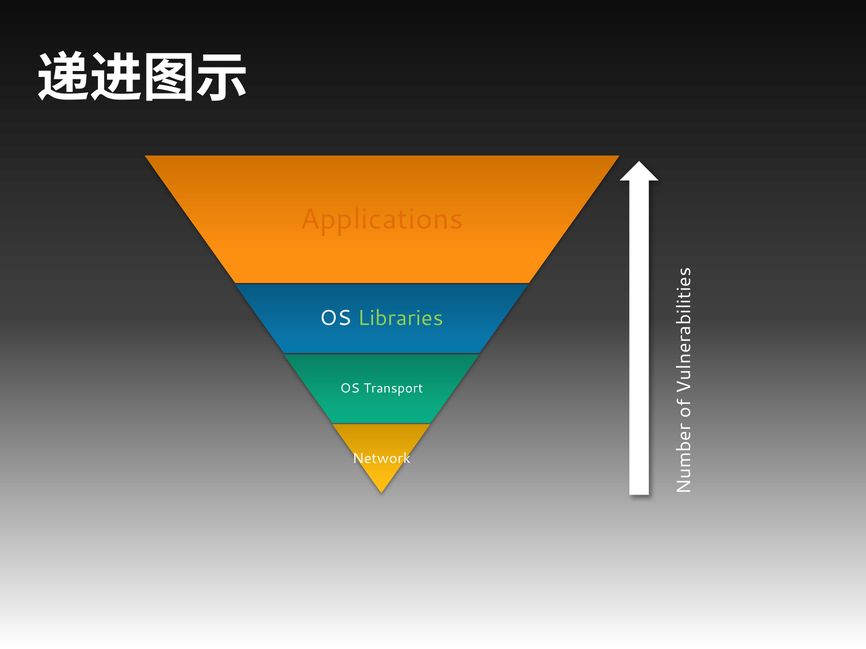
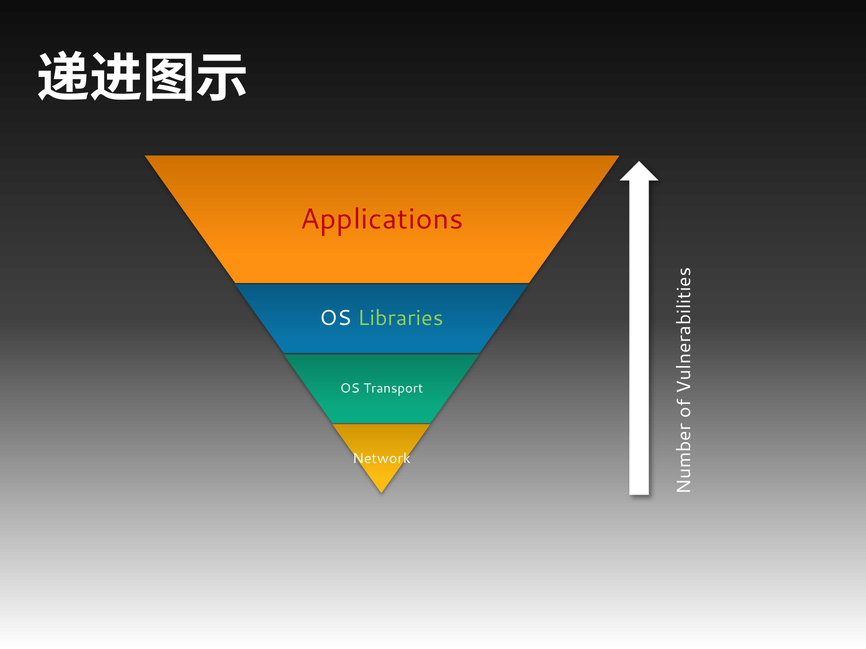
Applications colour: orange -> red
